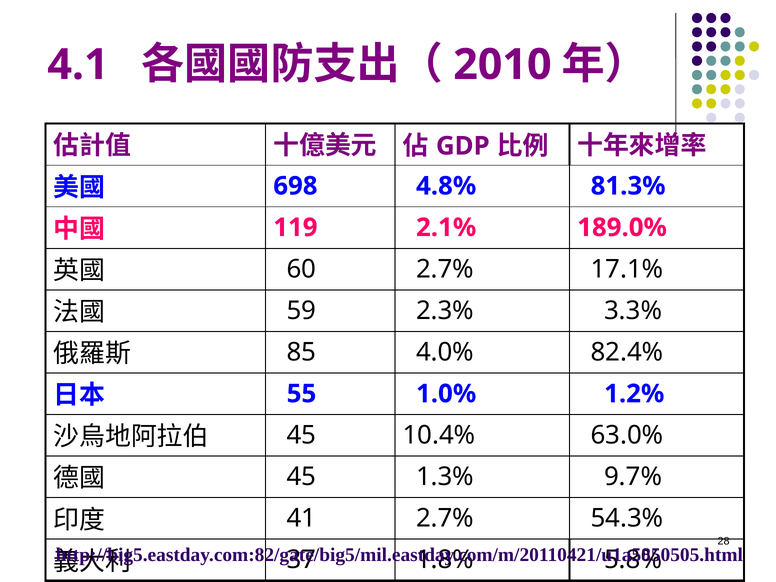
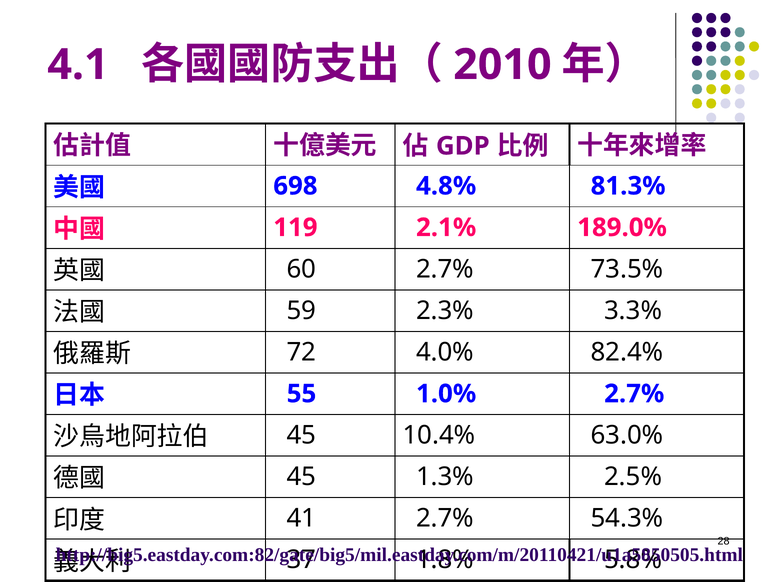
17.1%: 17.1% -> 73.5%
85: 85 -> 72
1.0% 1.2%: 1.2% -> 2.7%
9.7%: 9.7% -> 2.5%
